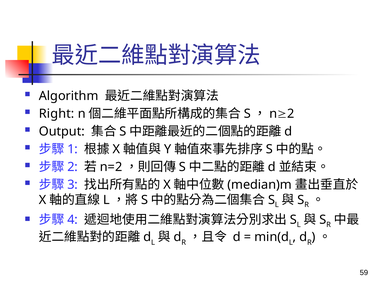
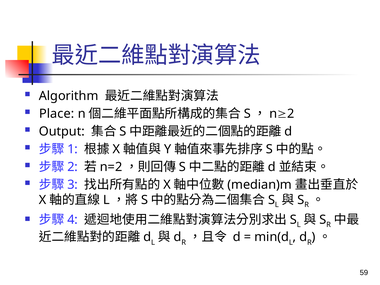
Right: Right -> Place
